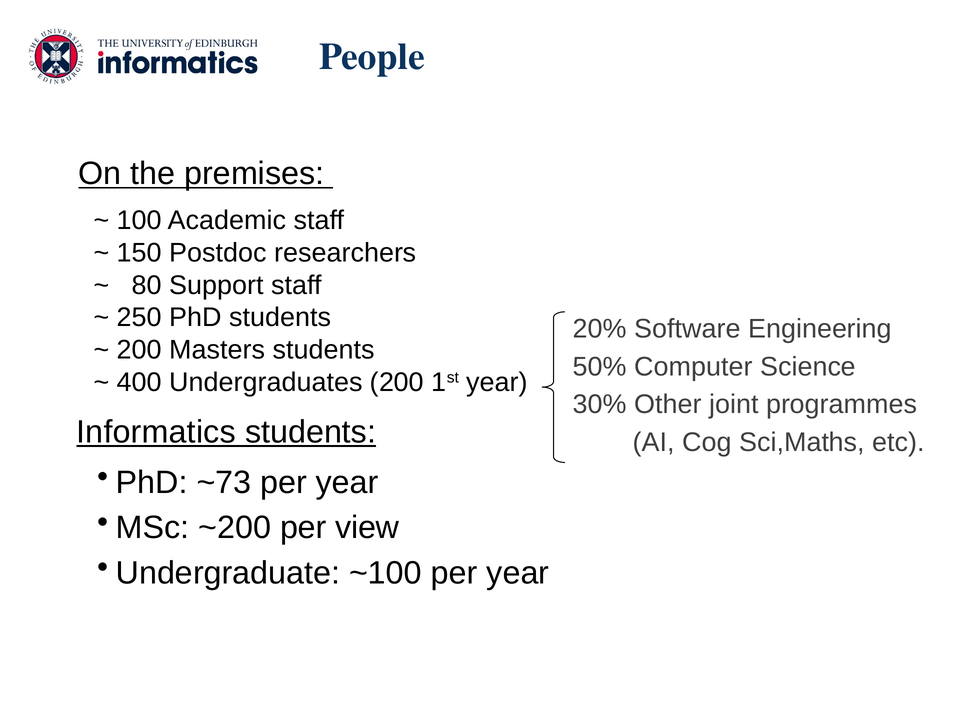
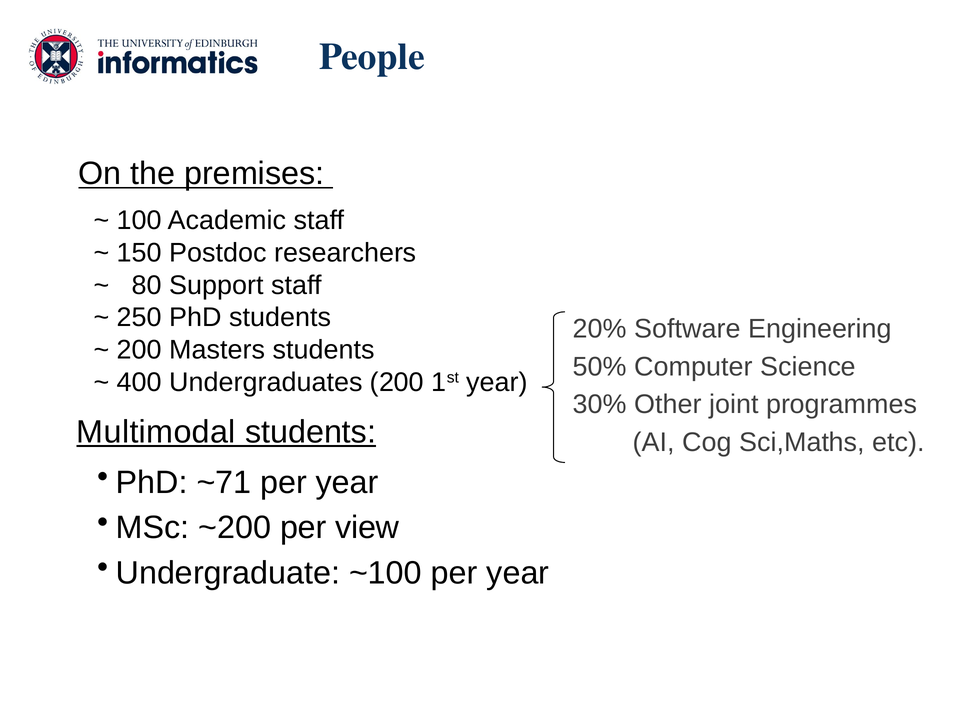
Informatics: Informatics -> Multimodal
~73: ~73 -> ~71
